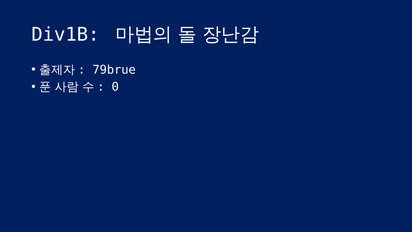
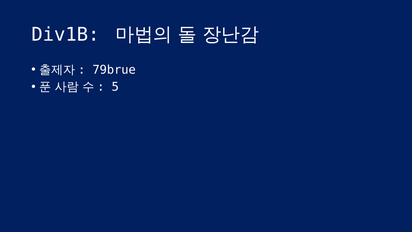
0: 0 -> 5
